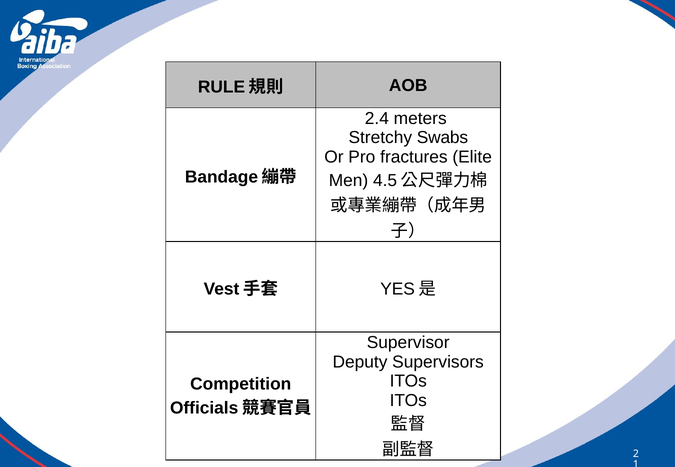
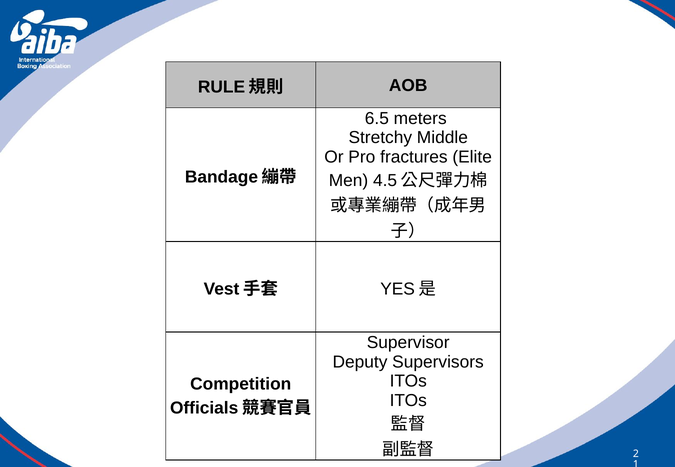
2.4: 2.4 -> 6.5
Swabs: Swabs -> Middle
